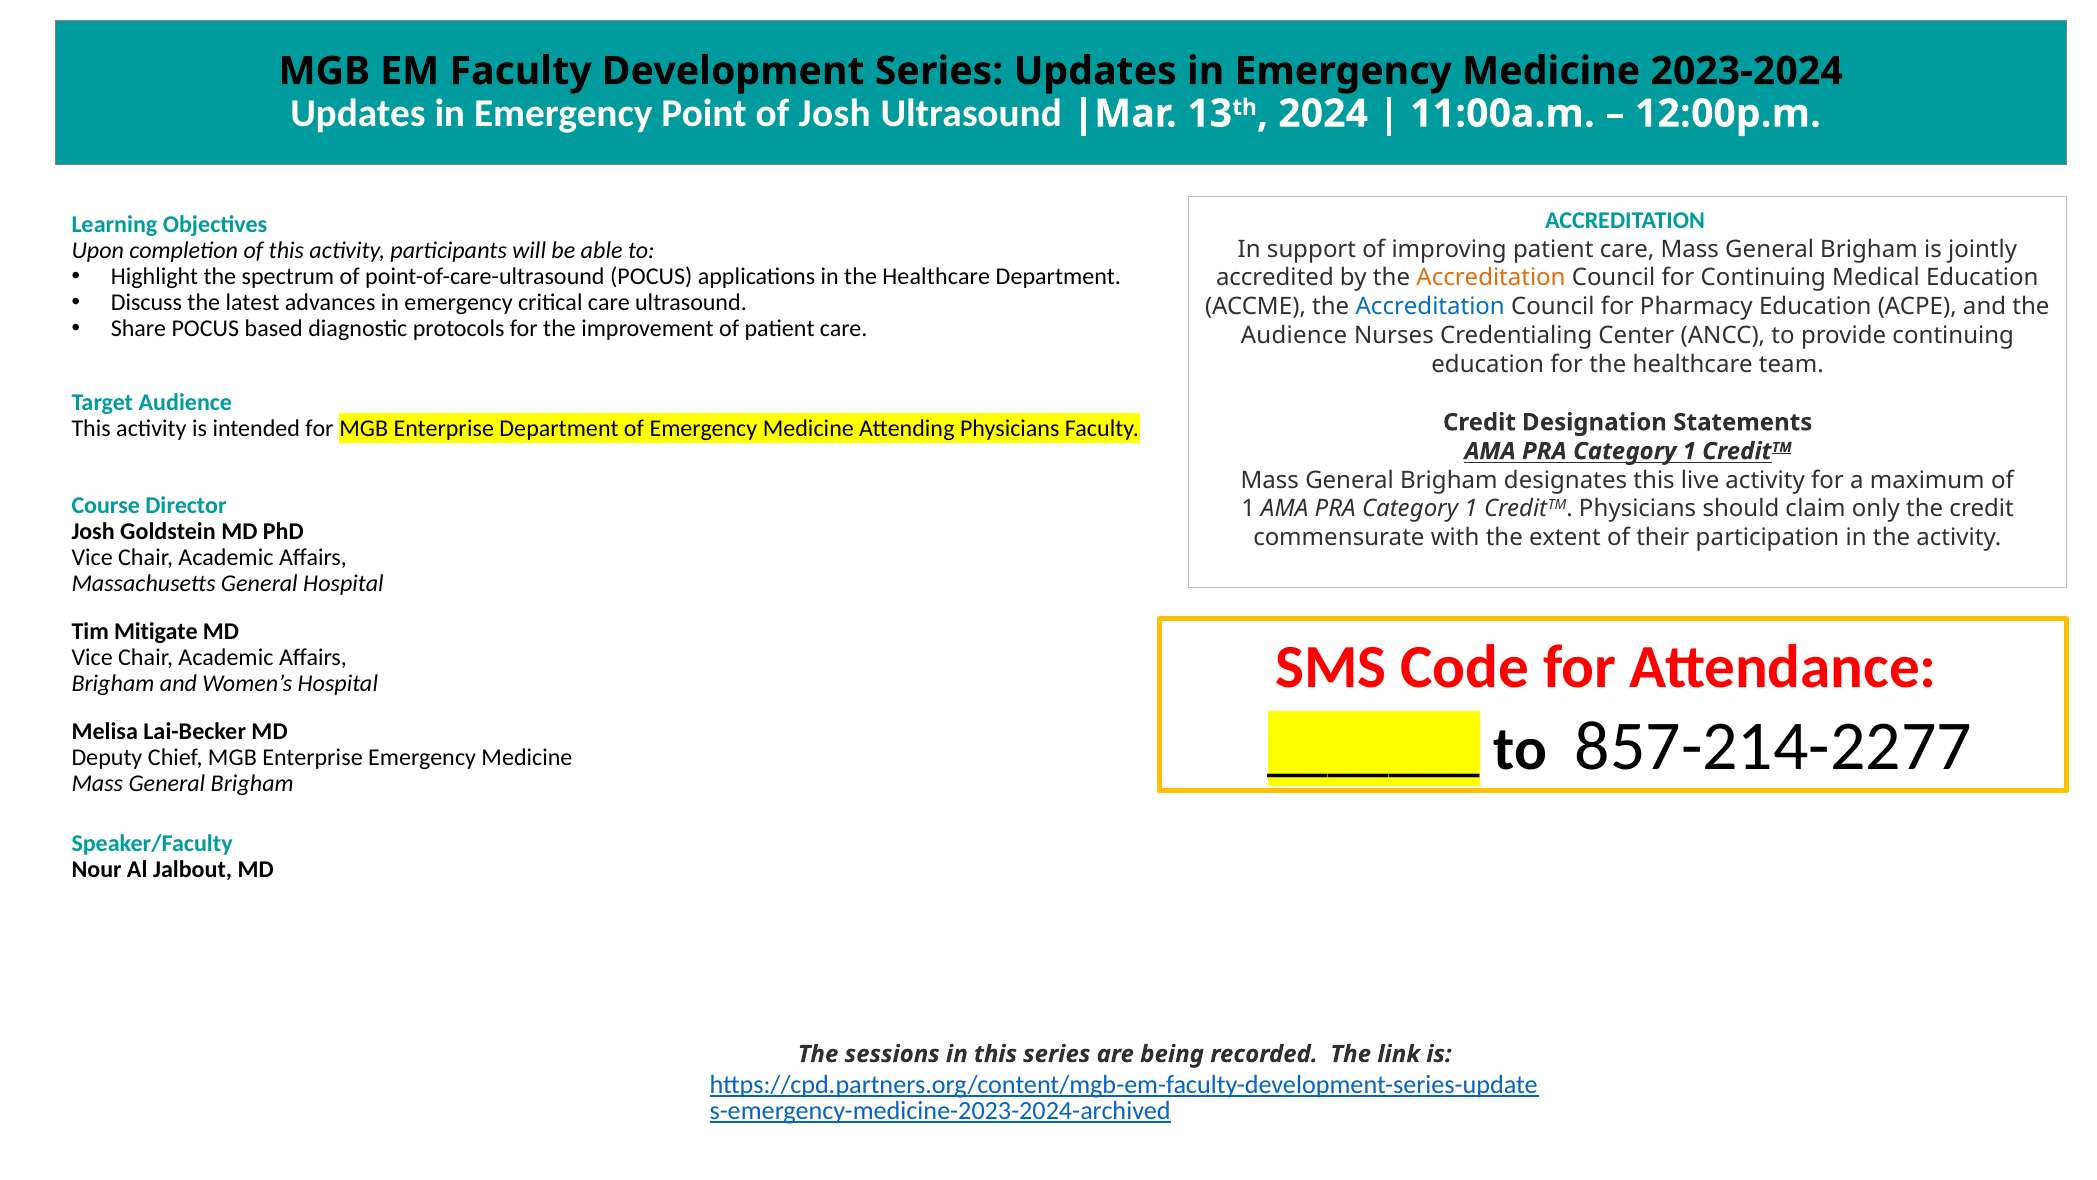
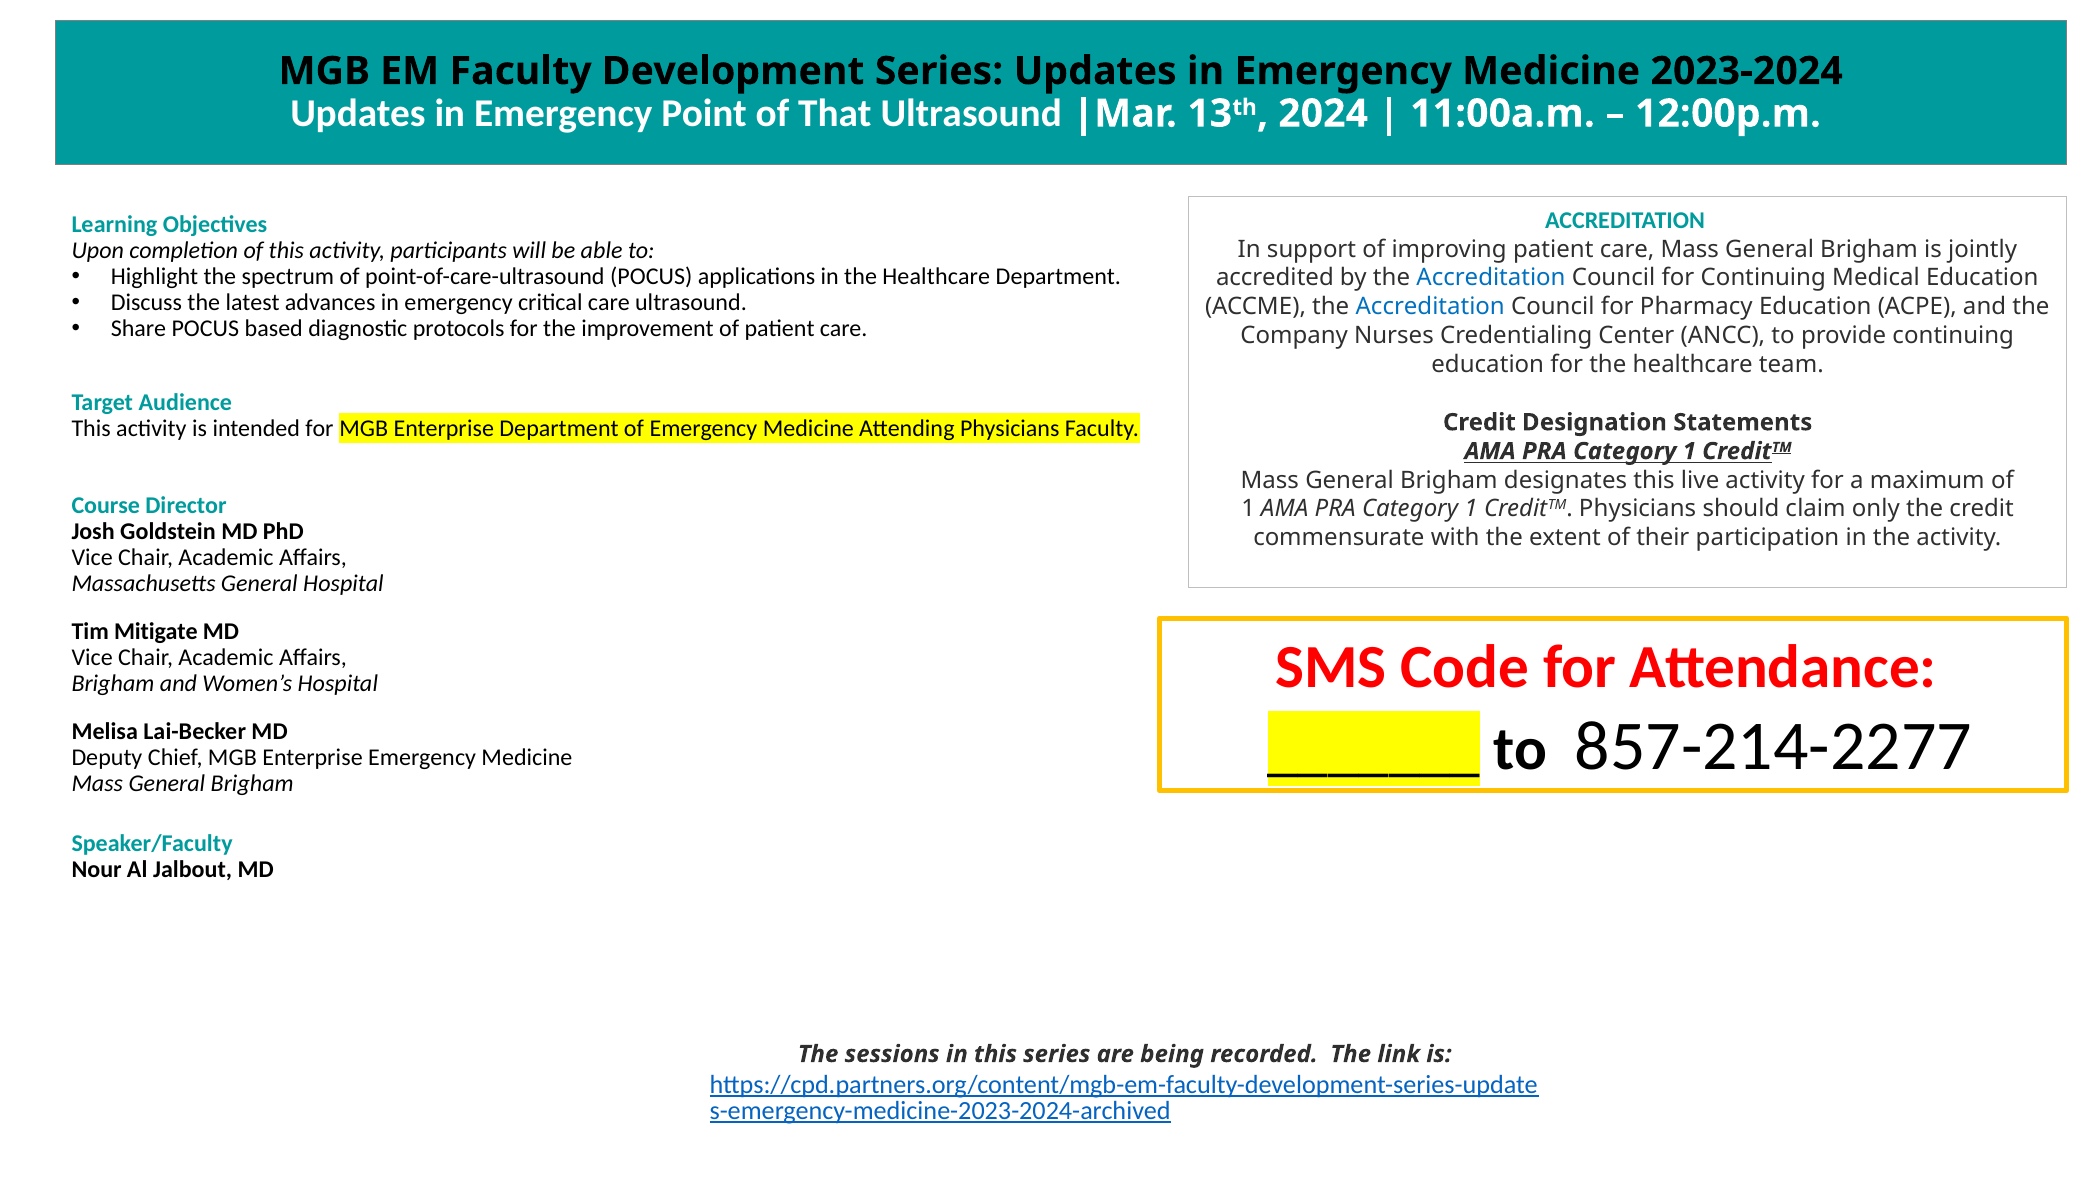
of Josh: Josh -> That
Accreditation at (1491, 278) colour: orange -> blue
Audience at (1294, 336): Audience -> Company
